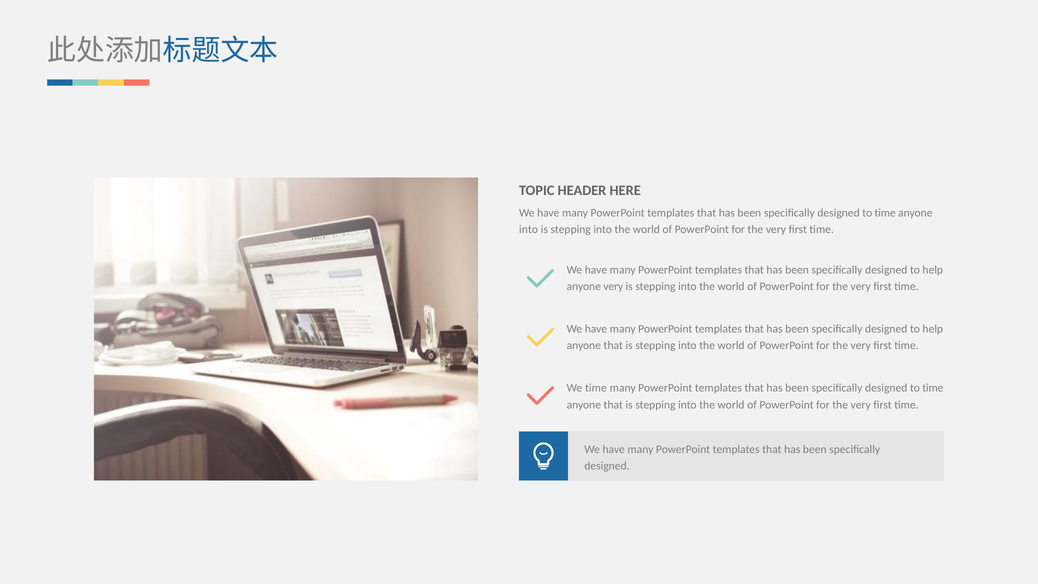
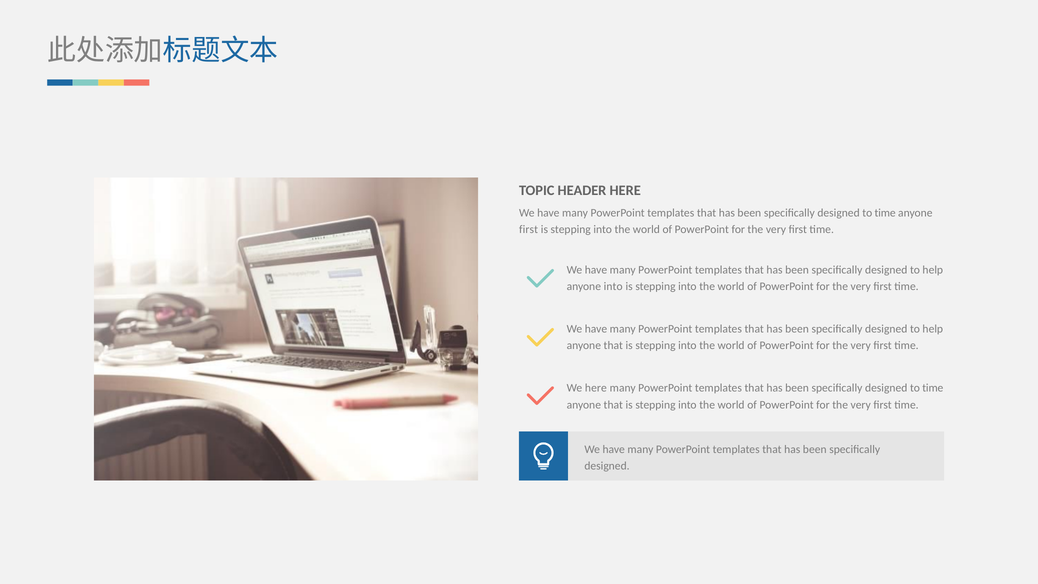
into at (529, 230): into -> first
anyone very: very -> into
We time: time -> here
